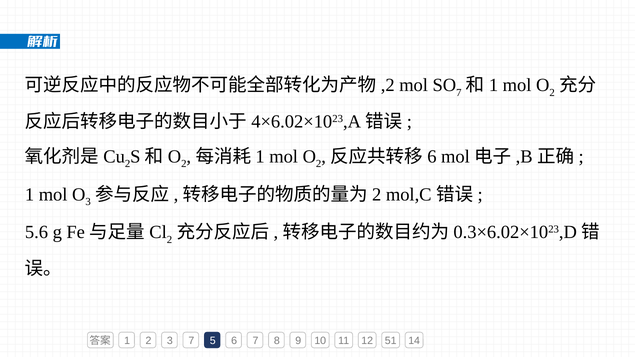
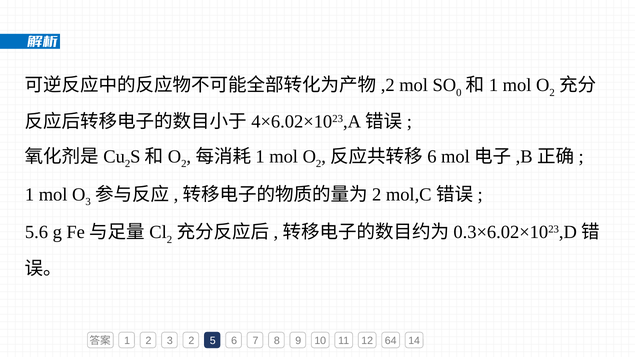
7 at (459, 93): 7 -> 0
3 7: 7 -> 2
51: 51 -> 64
